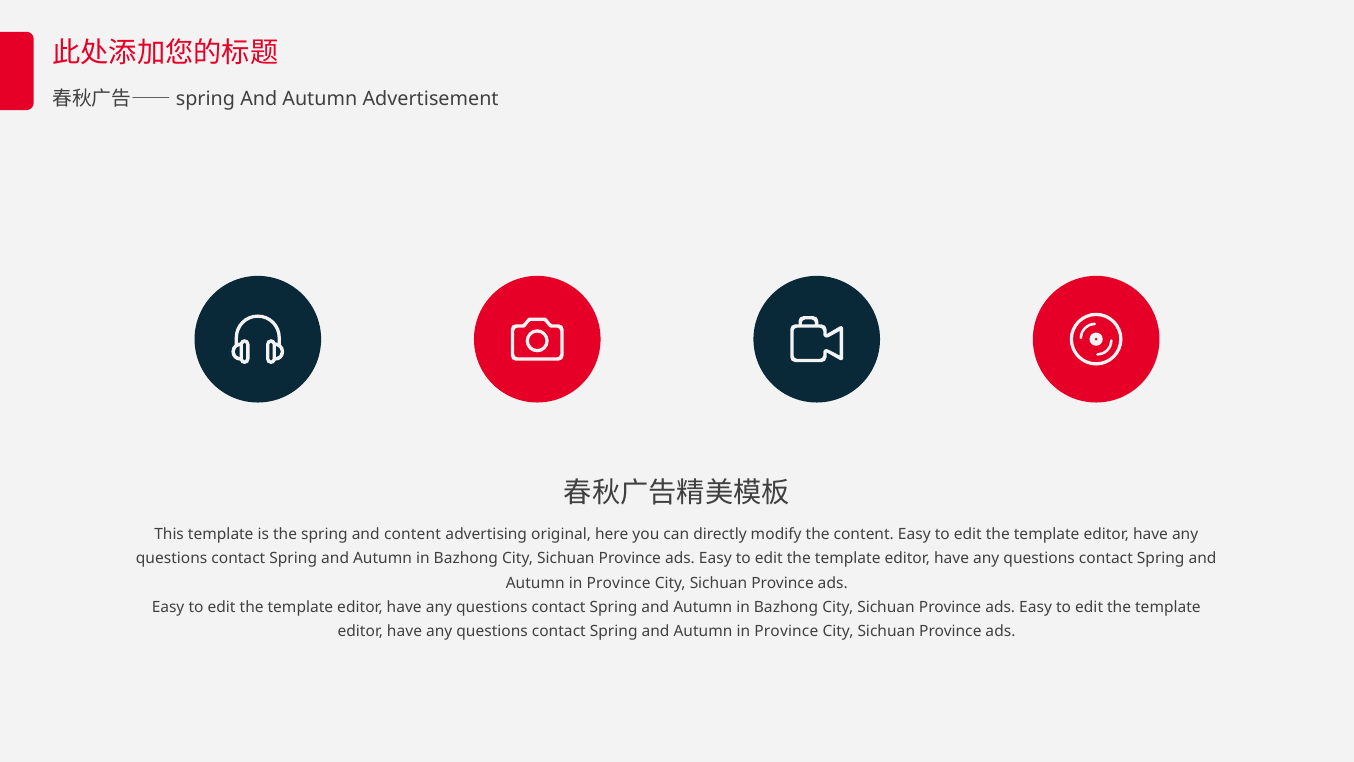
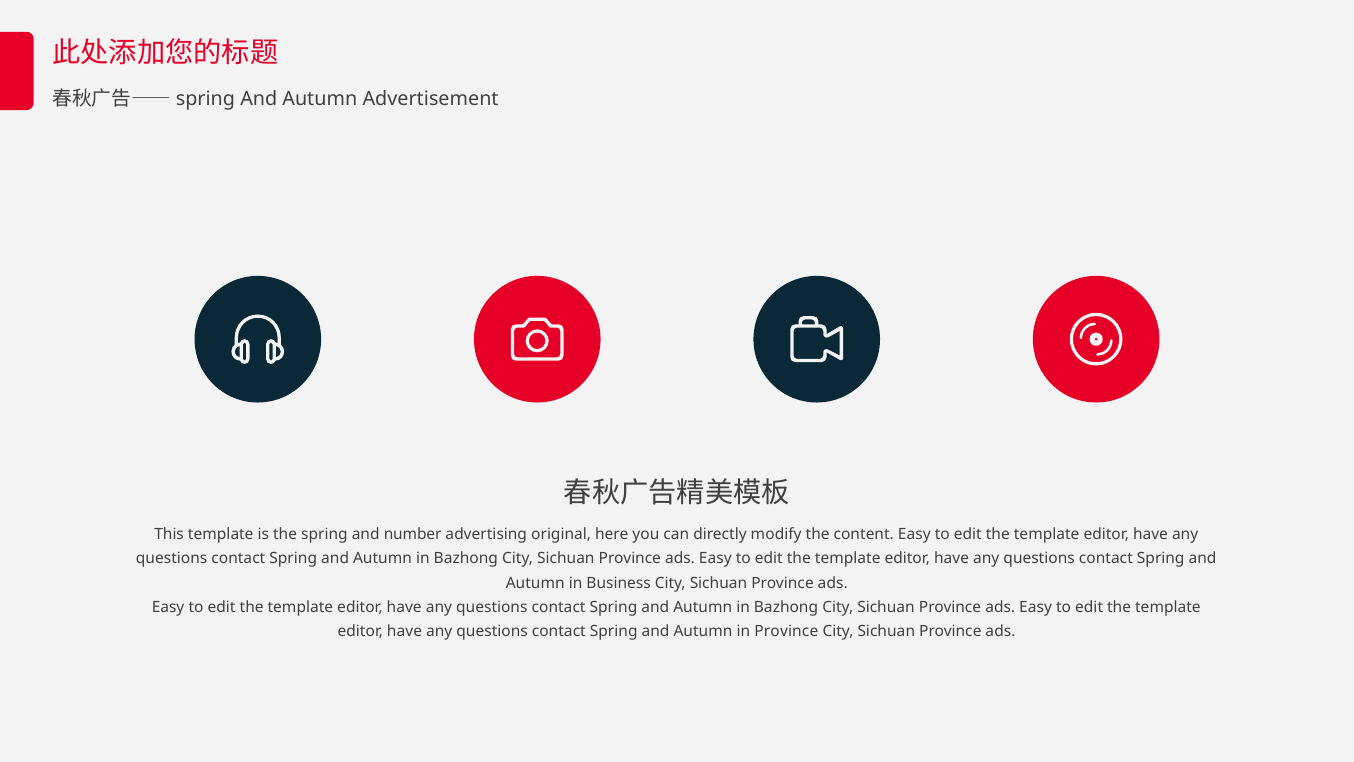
and content: content -> number
Province at (619, 583): Province -> Business
